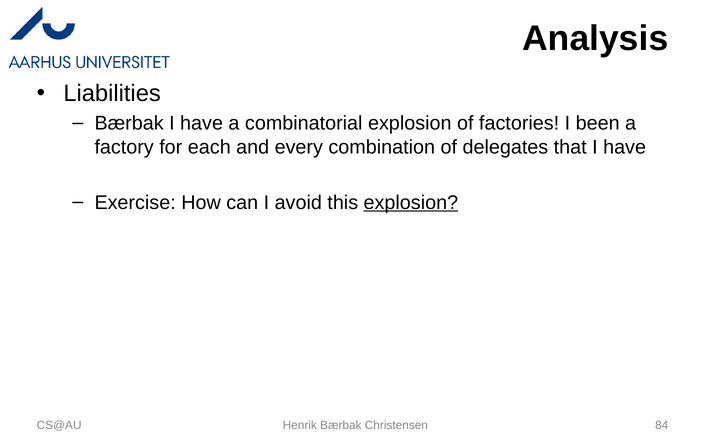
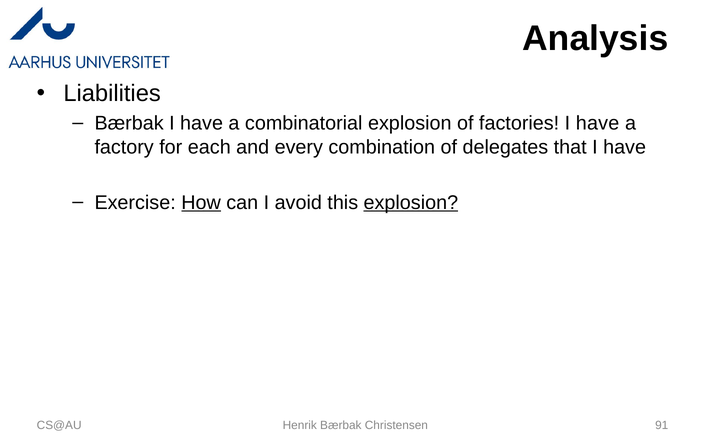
factories I been: been -> have
How underline: none -> present
84: 84 -> 91
